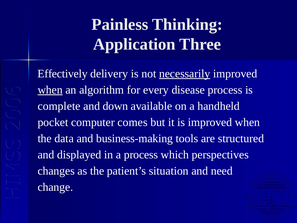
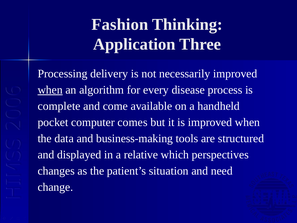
Painless: Painless -> Fashion
Effectively: Effectively -> Processing
necessarily underline: present -> none
down: down -> come
a process: process -> relative
